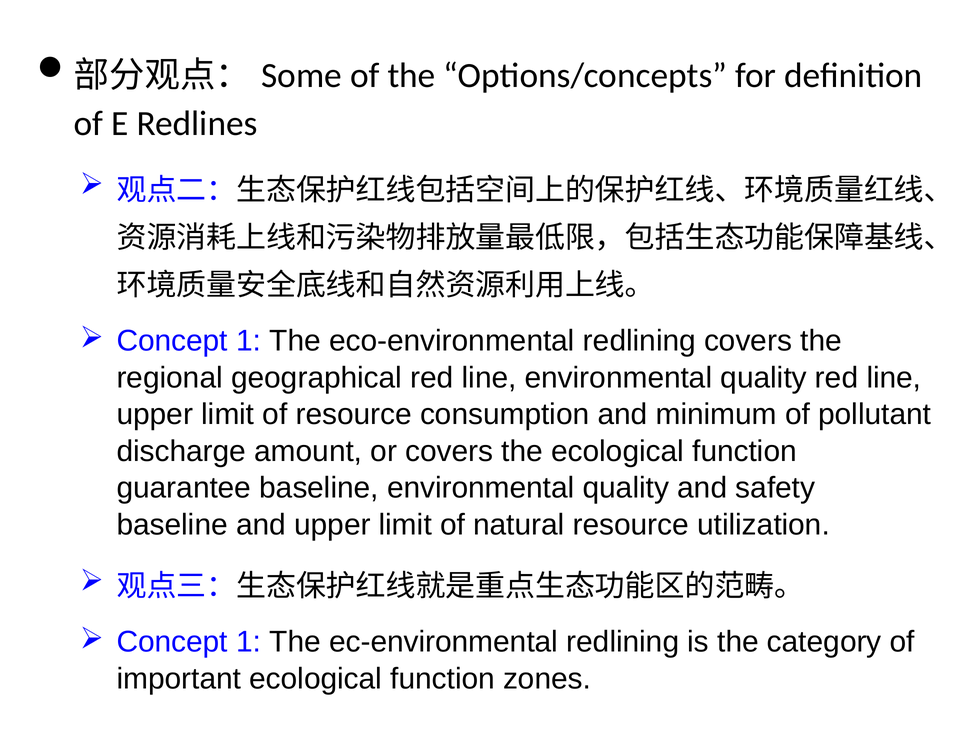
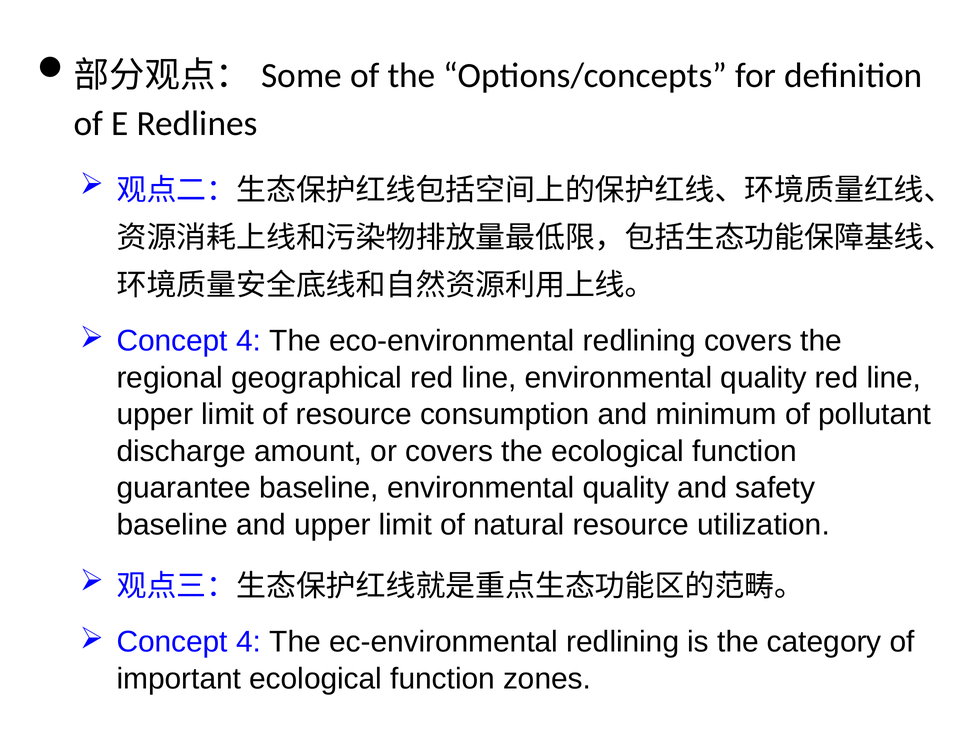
1 at (249, 341): 1 -> 4
1 at (249, 642): 1 -> 4
